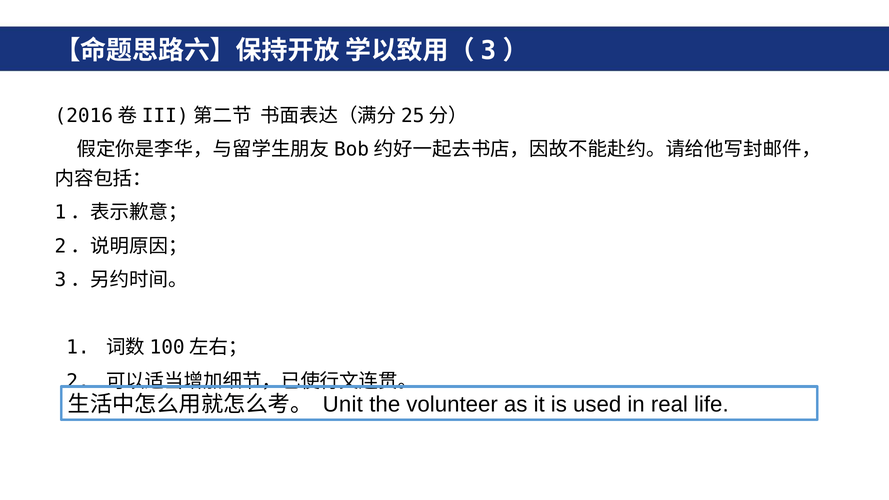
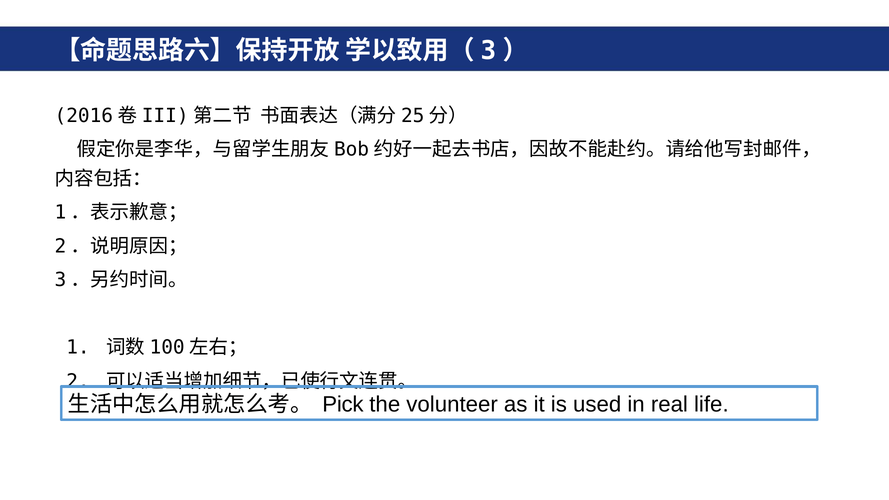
Unit: Unit -> Pick
